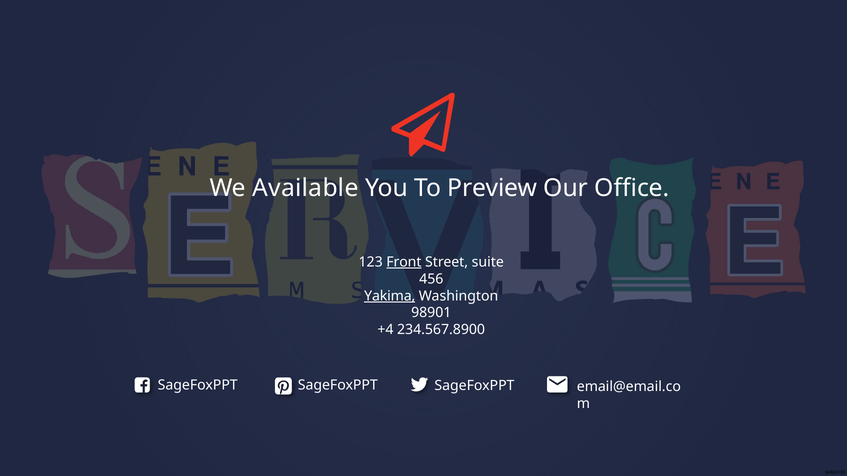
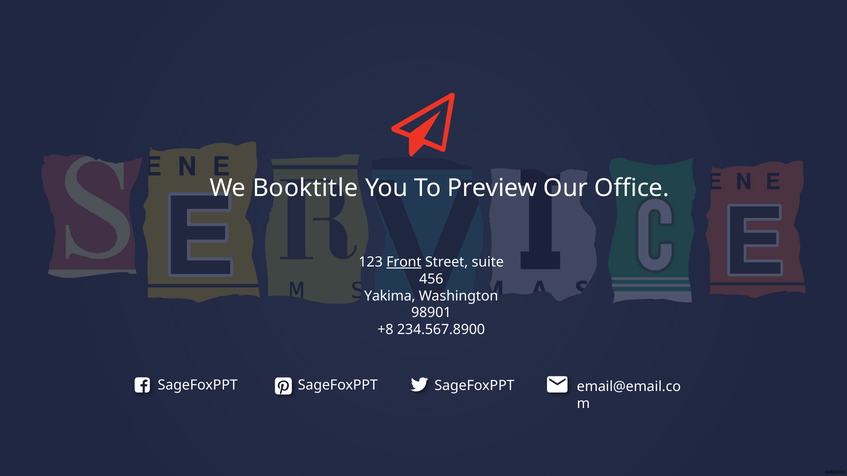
Available: Available -> Booktitle
Yakima underline: present -> none
+4: +4 -> +8
